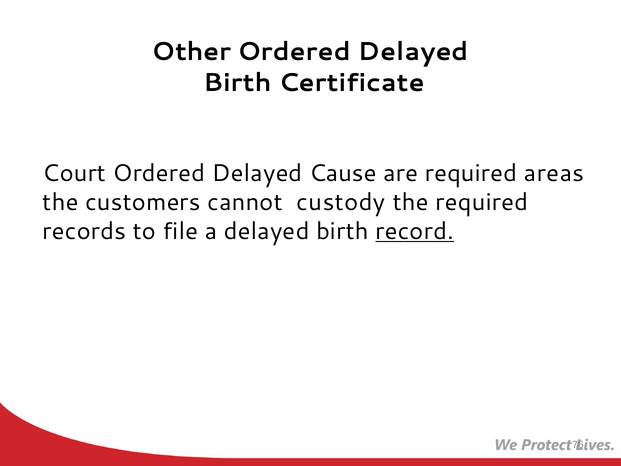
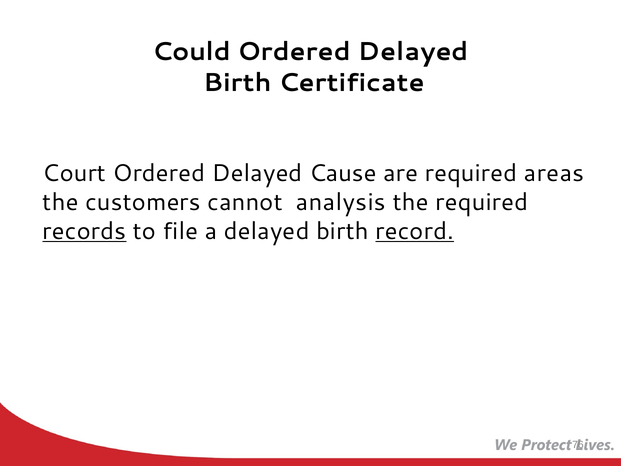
Other: Other -> Could
custody: custody -> analysis
records underline: none -> present
